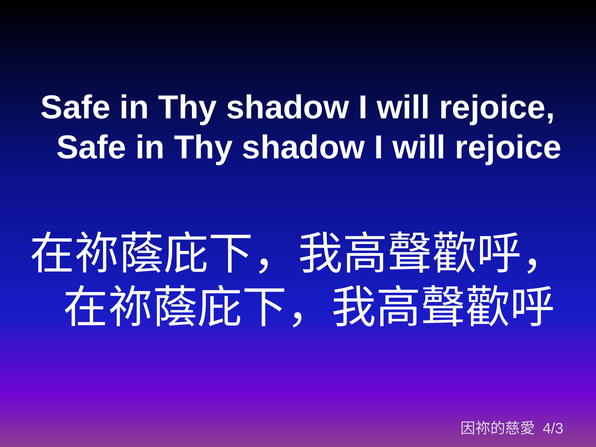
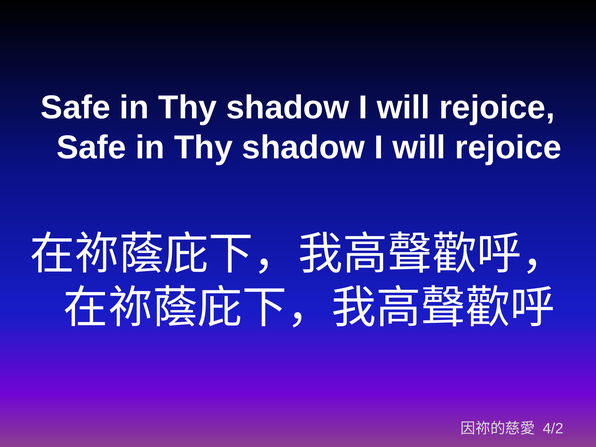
4/3: 4/3 -> 4/2
